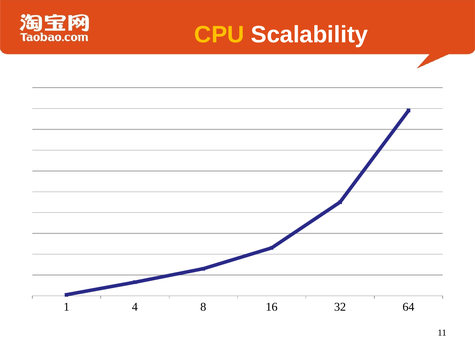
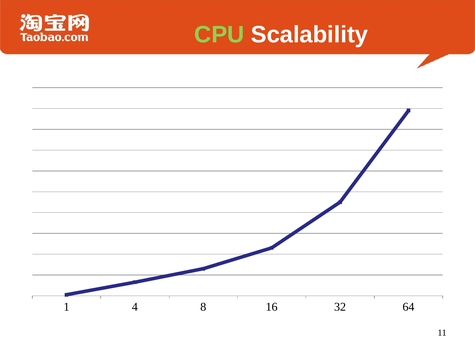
CPU colour: yellow -> light green
